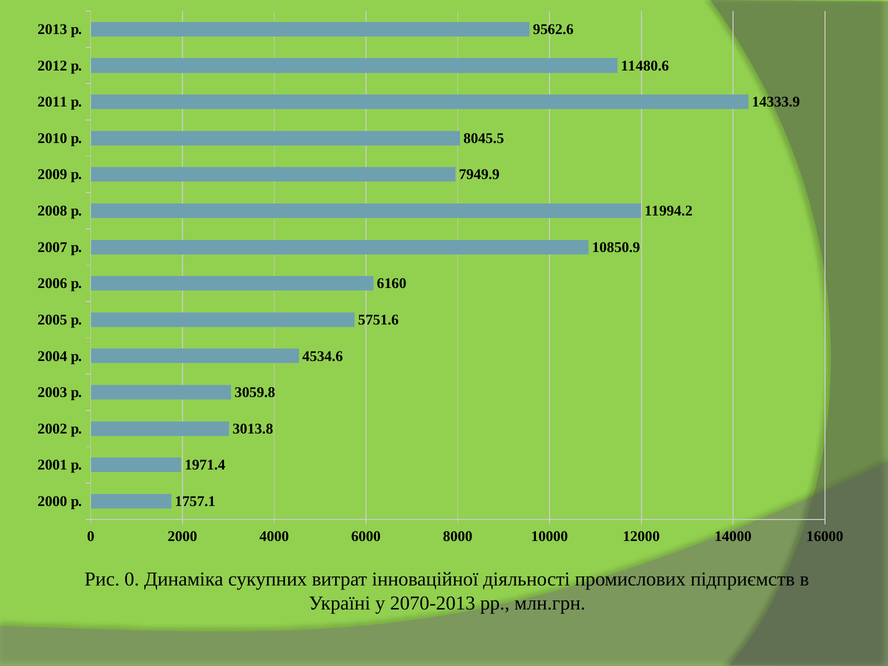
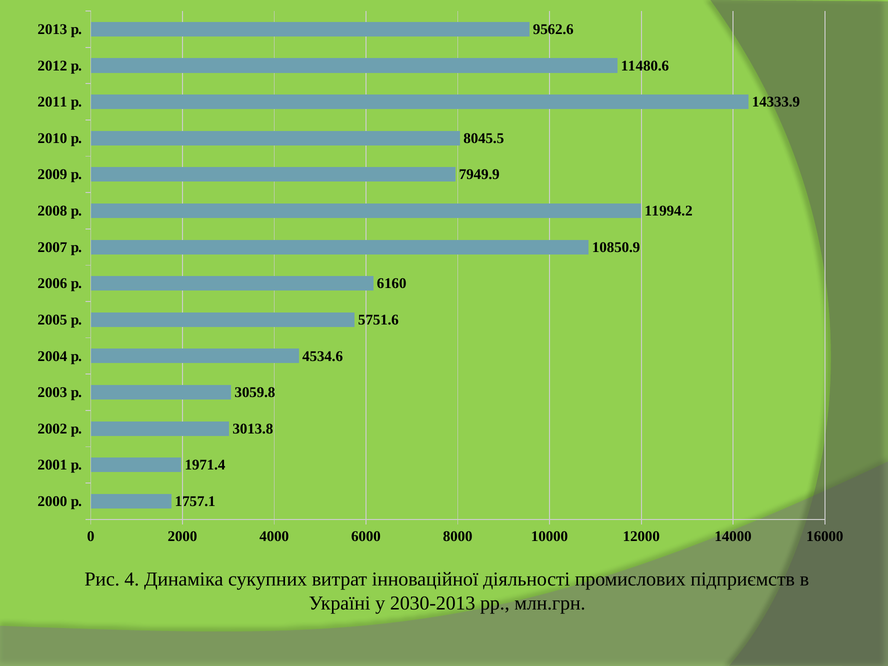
Рис 0: 0 -> 4
2070-2013: 2070-2013 -> 2030-2013
